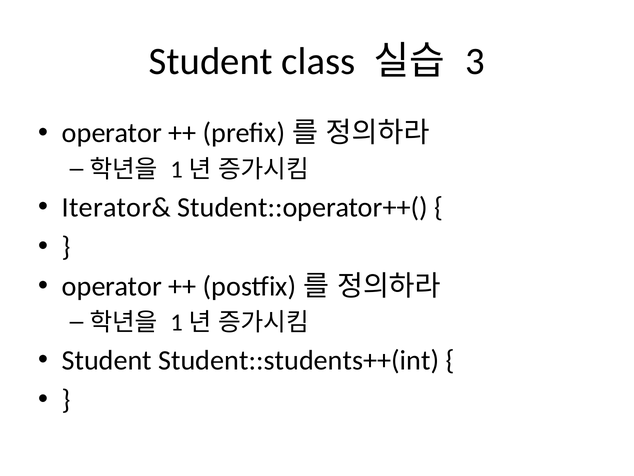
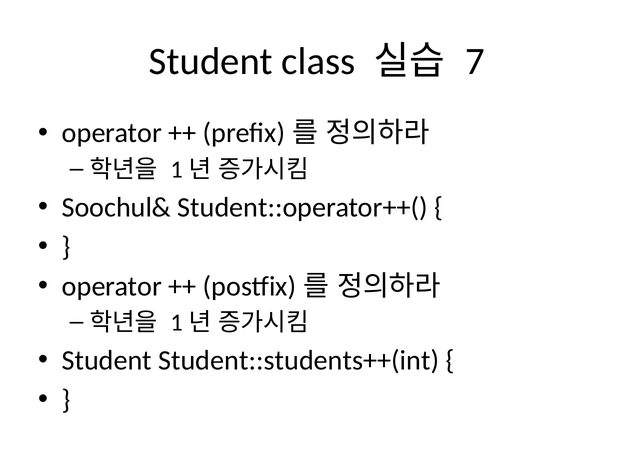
3: 3 -> 7
Iterator&: Iterator& -> Soochul&
